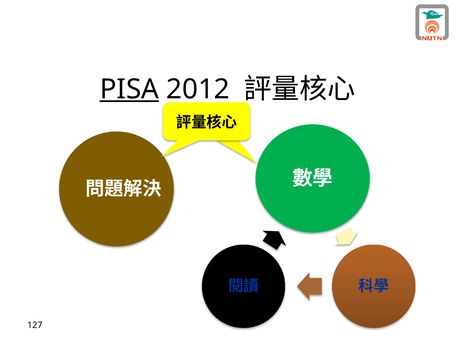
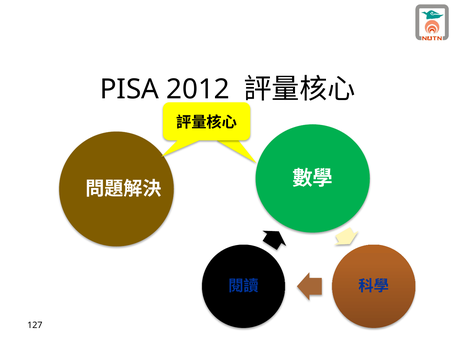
PISA underline: present -> none
